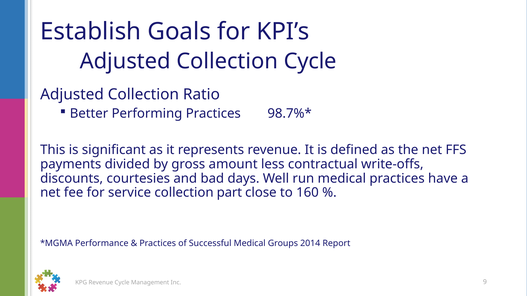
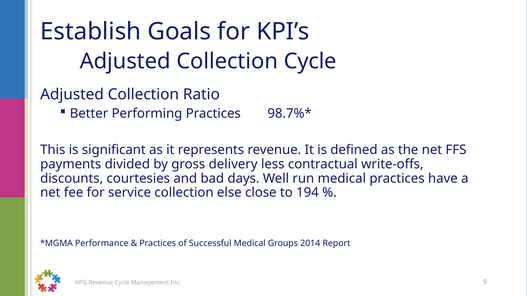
amount: amount -> delivery
part: part -> else
160: 160 -> 194
